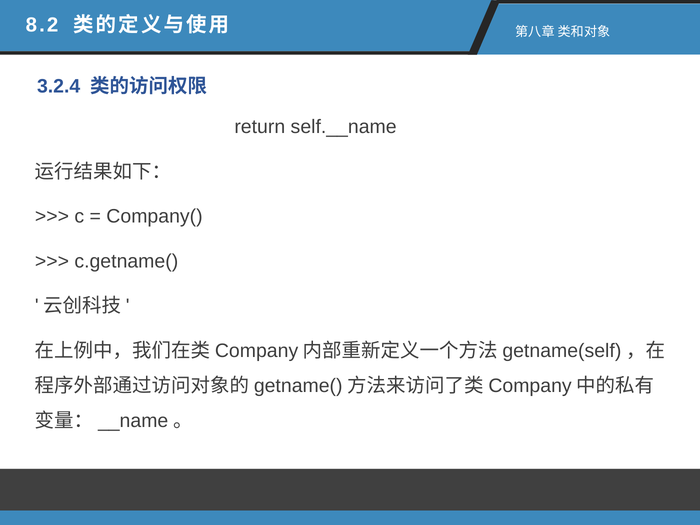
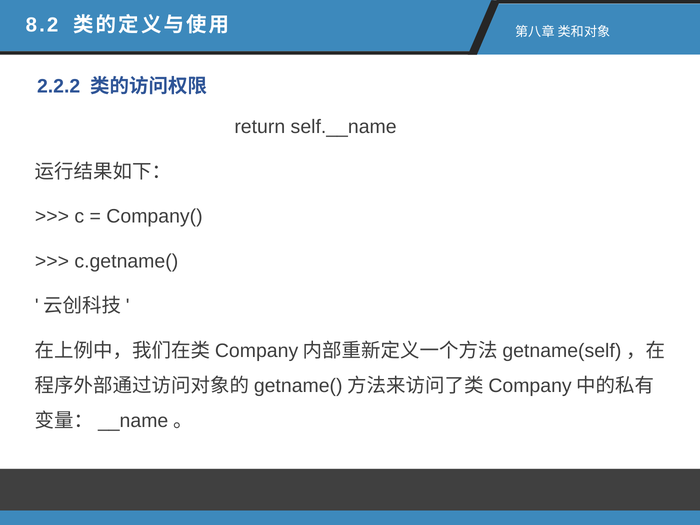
3.2.4: 3.2.4 -> 2.2.2
